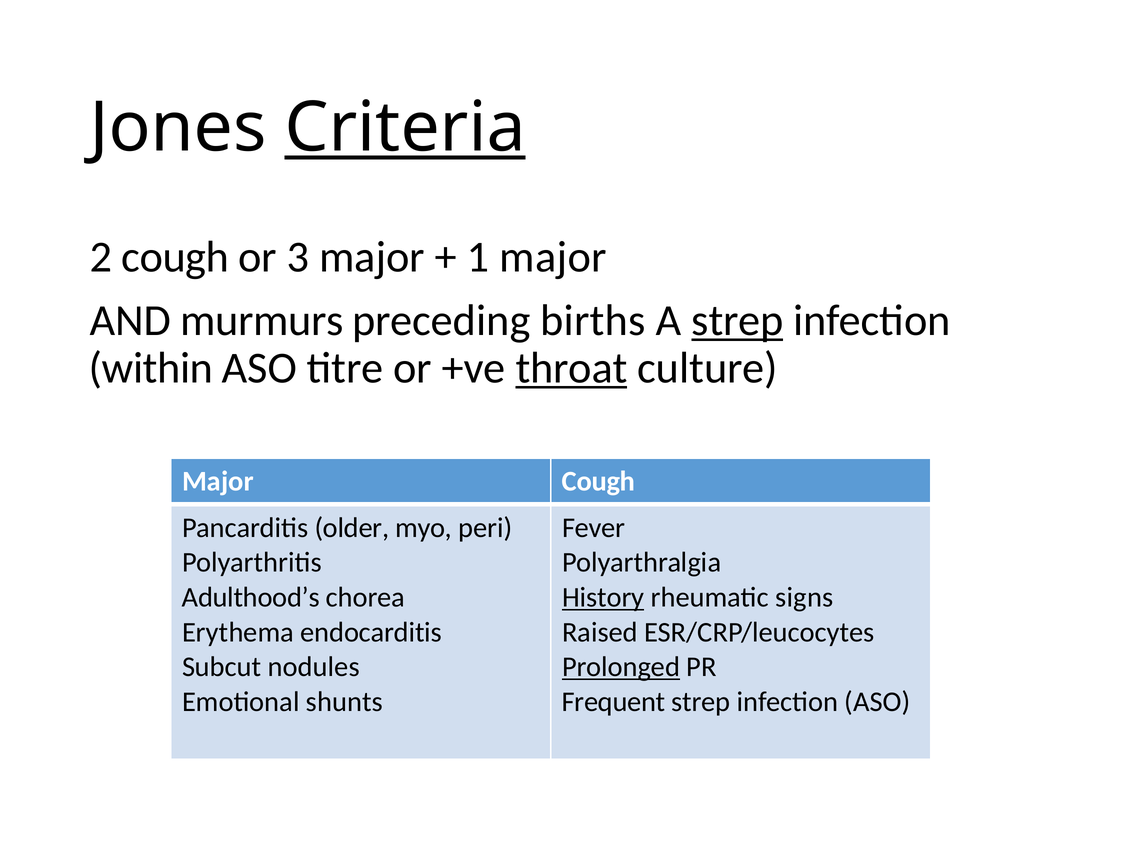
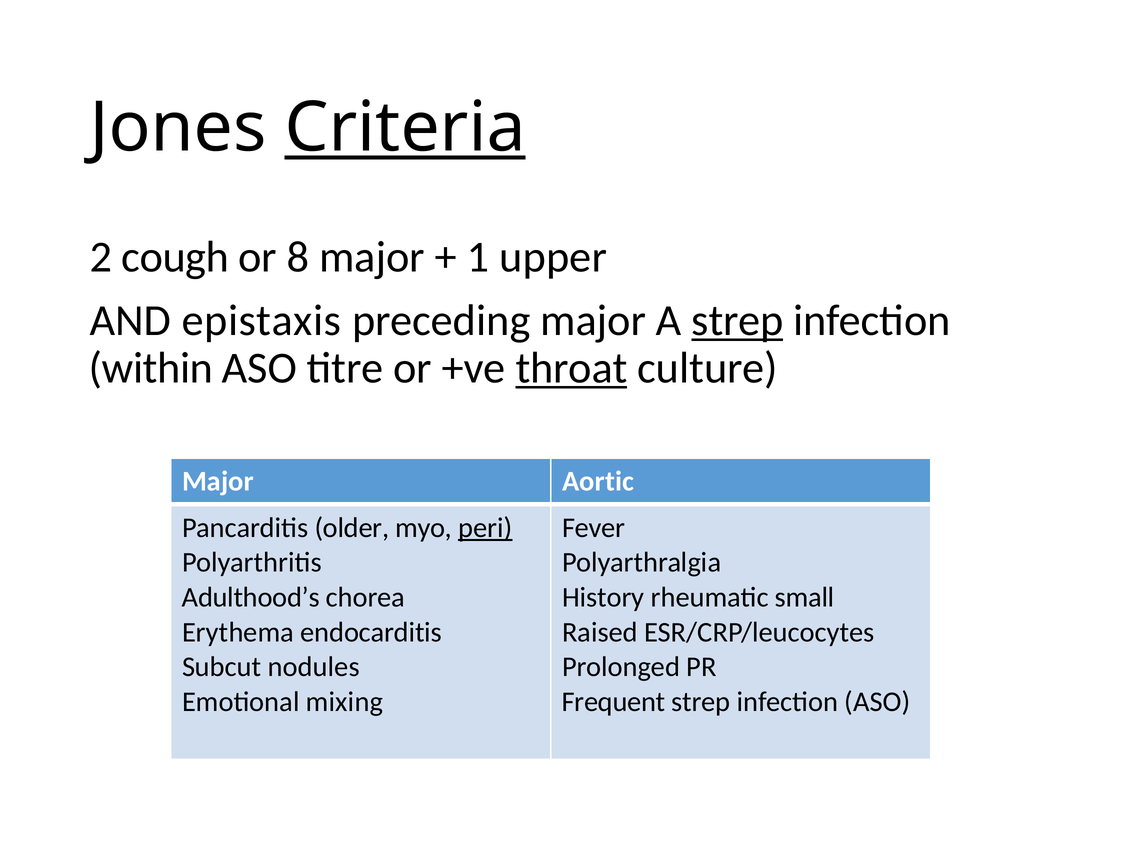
3: 3 -> 8
1 major: major -> upper
murmurs: murmurs -> epistaxis
preceding births: births -> major
Major Cough: Cough -> Aortic
peri underline: none -> present
History underline: present -> none
signs: signs -> small
Prolonged underline: present -> none
shunts: shunts -> mixing
